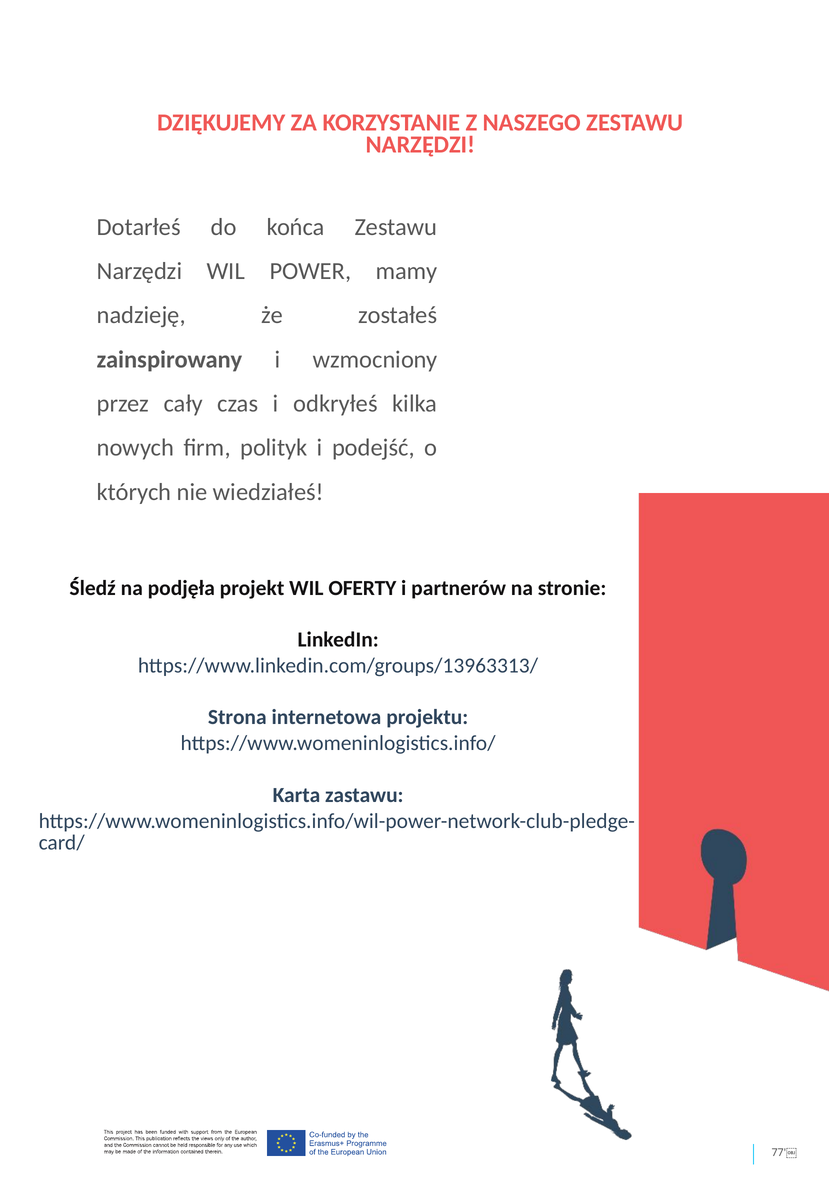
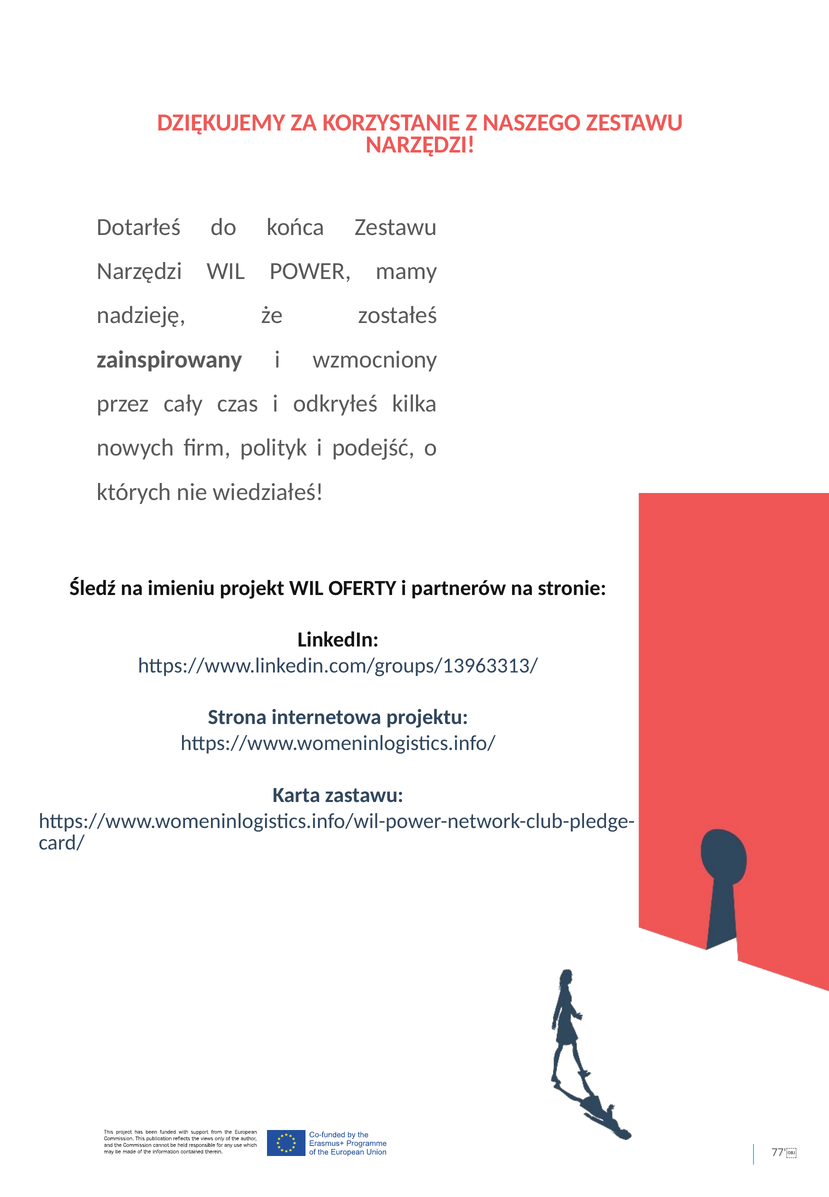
podjęła: podjęła -> imieniu
